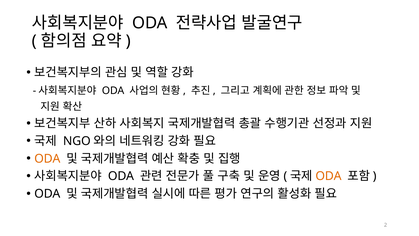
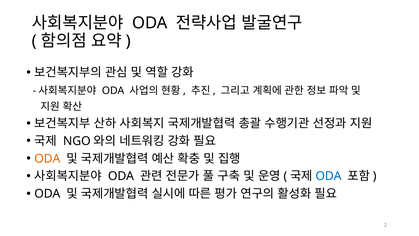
ODA at (328, 176) colour: orange -> blue
